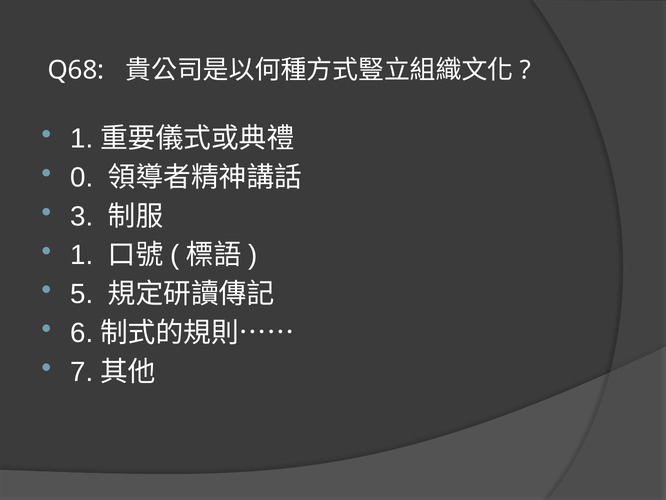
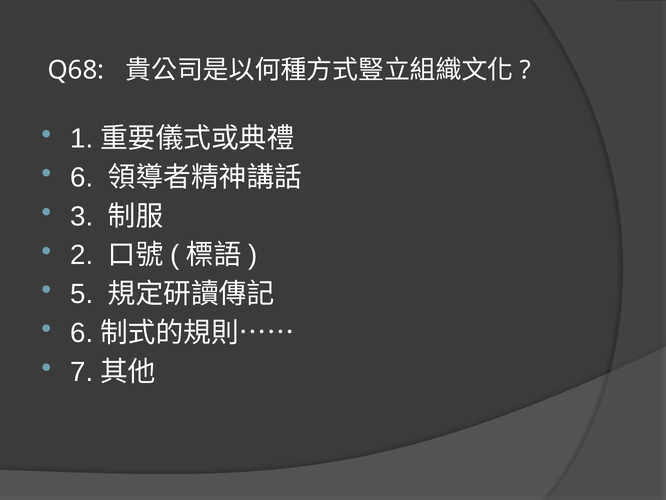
0 at (82, 177): 0 -> 6
1 at (82, 255): 1 -> 2
